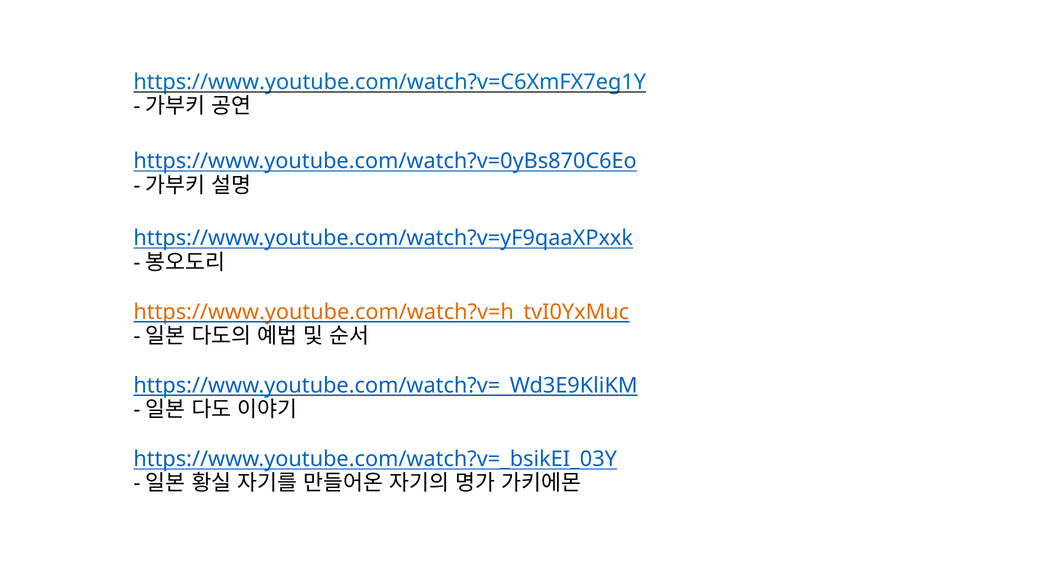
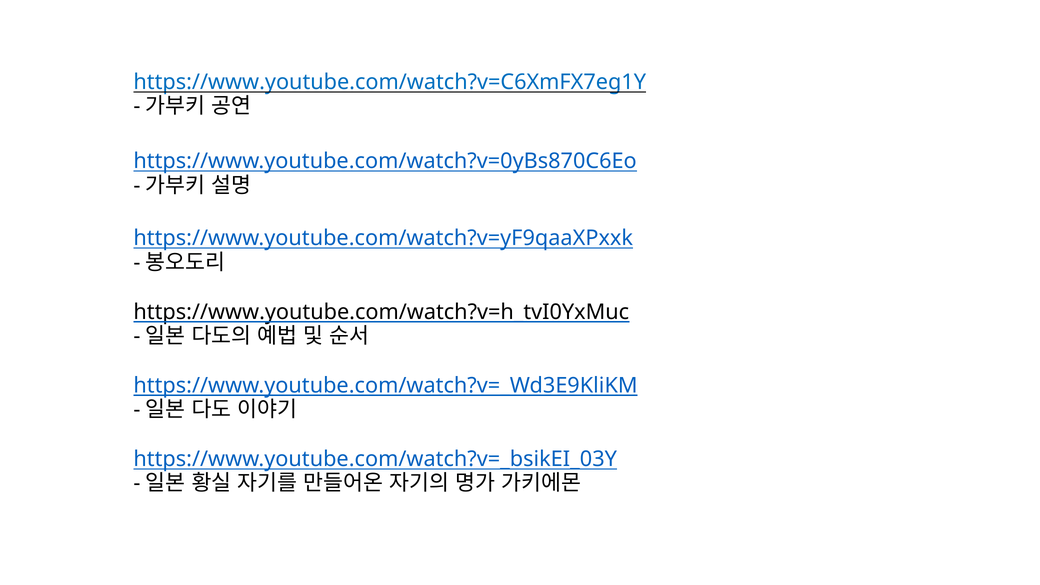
https://www.youtube.com/watch?v=h_tvI0YxMuc colour: orange -> black
